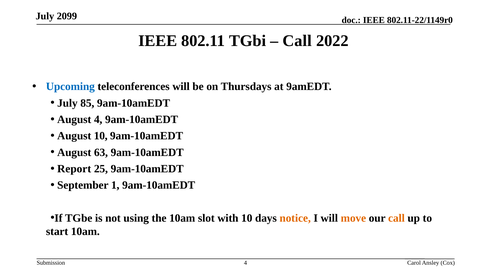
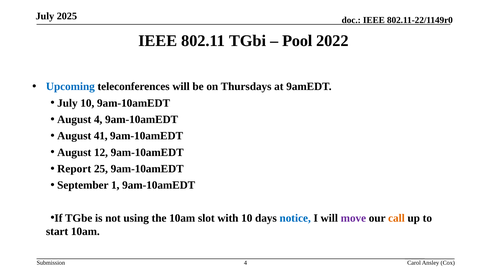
2099: 2099 -> 2025
Call at (297, 41): Call -> Pool
July 85: 85 -> 10
August 10: 10 -> 41
63: 63 -> 12
notice colour: orange -> blue
move colour: orange -> purple
